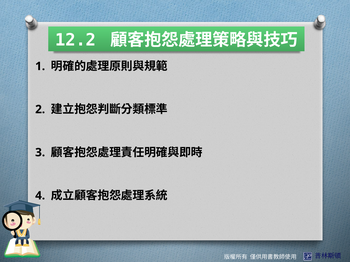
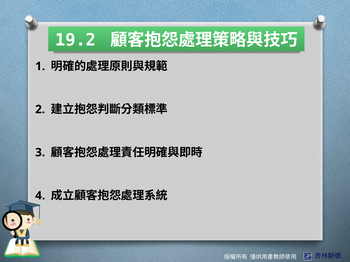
12.2: 12.2 -> 19.2
